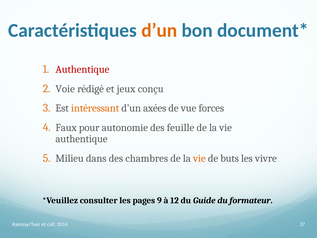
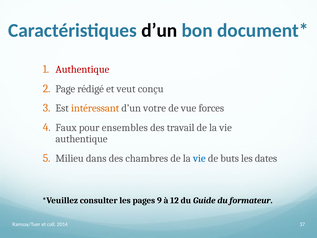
d’un at (159, 30) colour: orange -> black
Voie: Voie -> Page
jeux: jeux -> veut
axées: axées -> votre
autonomie: autonomie -> ensembles
feuille: feuille -> travail
vie at (199, 158) colour: orange -> blue
vivre: vivre -> dates
